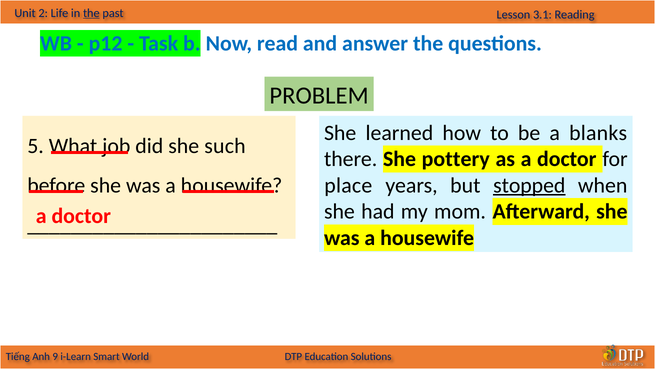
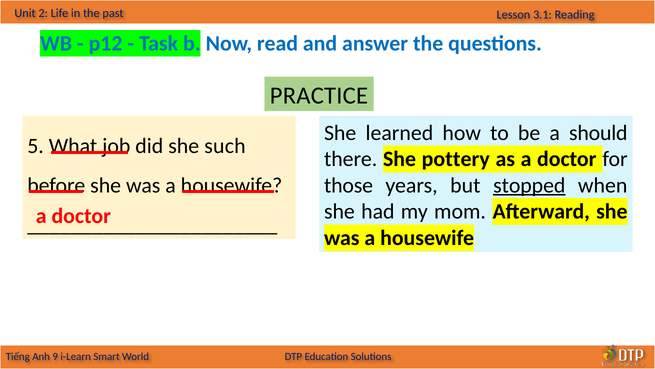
the at (91, 13) underline: present -> none
PROBLEM: PROBLEM -> PRACTICE
blanks: blanks -> should
place: place -> those
